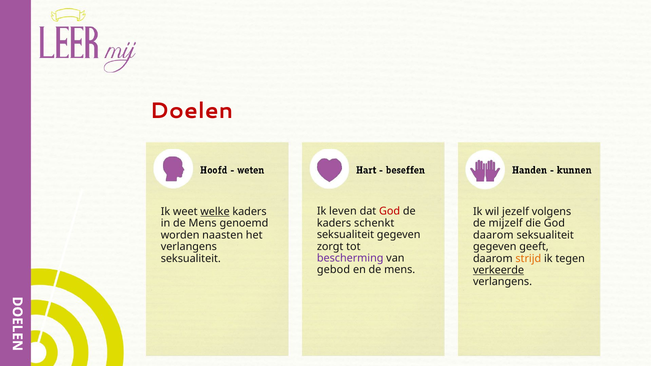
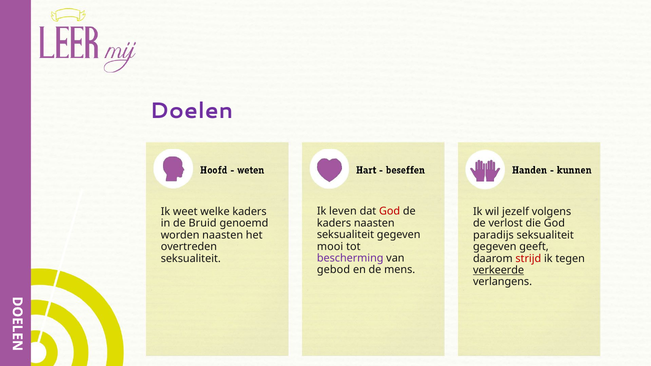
Doelen colour: red -> purple
welke underline: present -> none
kaders schenkt: schenkt -> naasten
in de Mens: Mens -> Bruid
mijzelf: mijzelf -> verlost
daarom at (493, 235): daarom -> paradijs
zorgt: zorgt -> mooi
verlangens at (189, 247): verlangens -> overtreden
strijd colour: orange -> red
